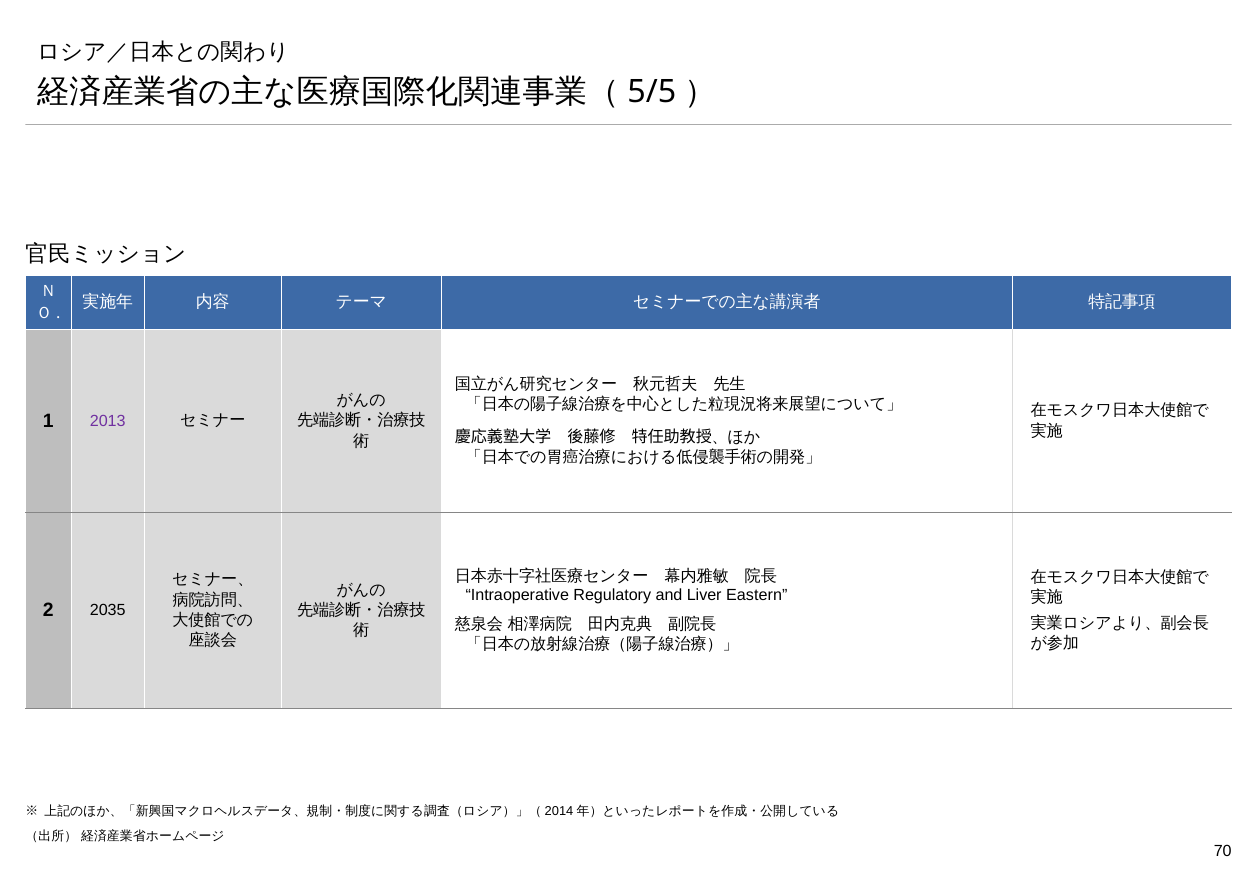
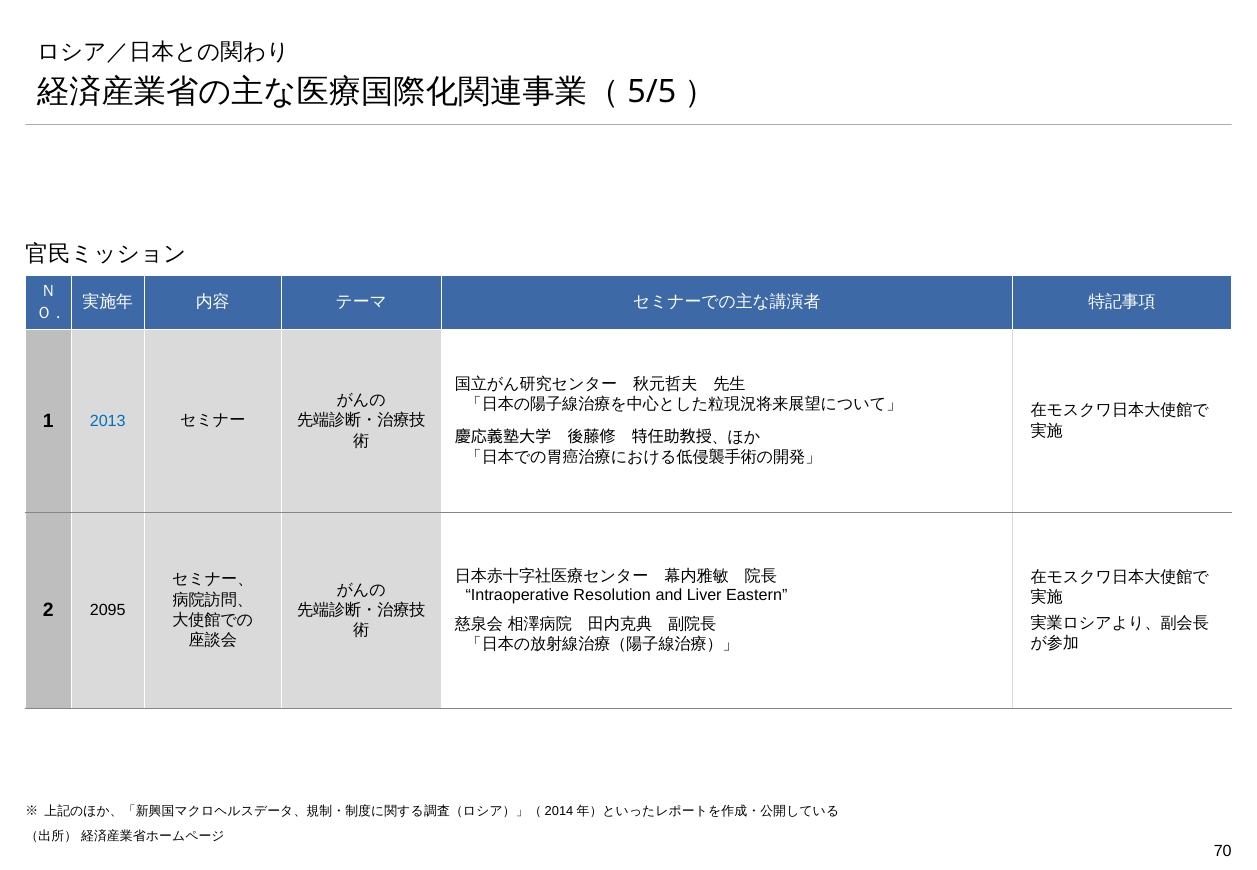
2013 colour: purple -> blue
Regulatory: Regulatory -> Resolution
2035: 2035 -> 2095
